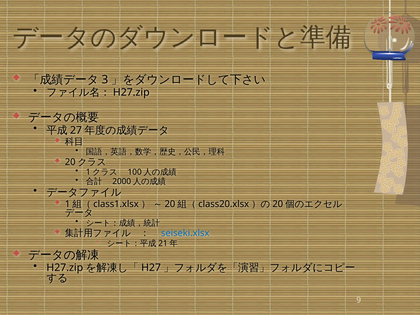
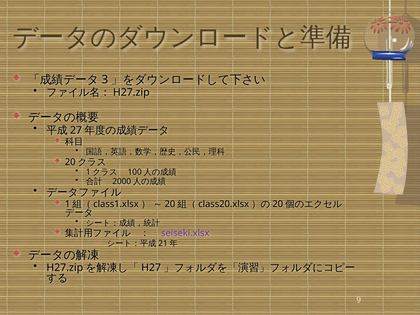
seiseki.xlsx colour: blue -> purple
